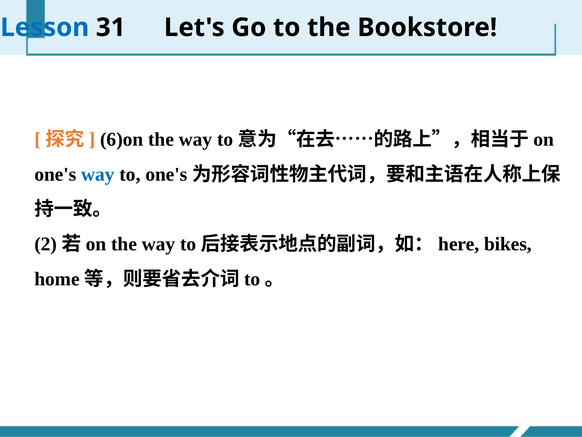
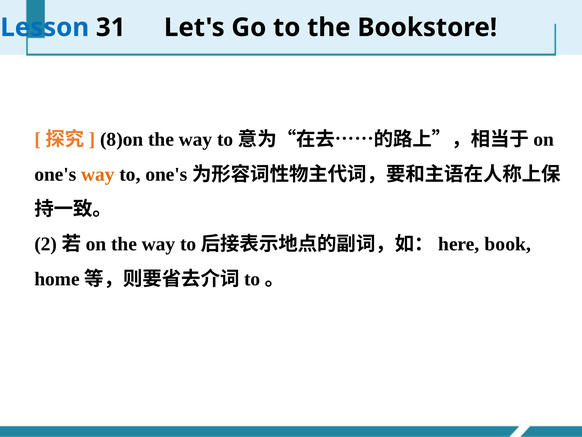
6)on: 6)on -> 8)on
way at (98, 174) colour: blue -> orange
bikes: bikes -> book
